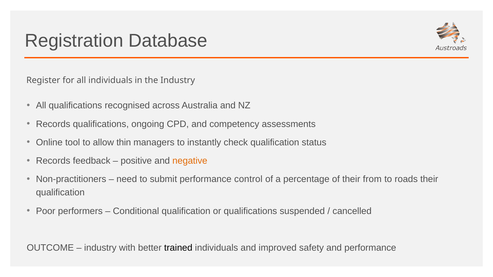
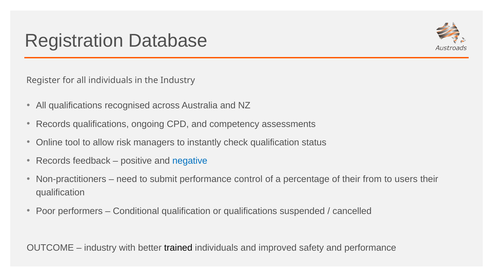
thin: thin -> risk
negative colour: orange -> blue
roads: roads -> users
